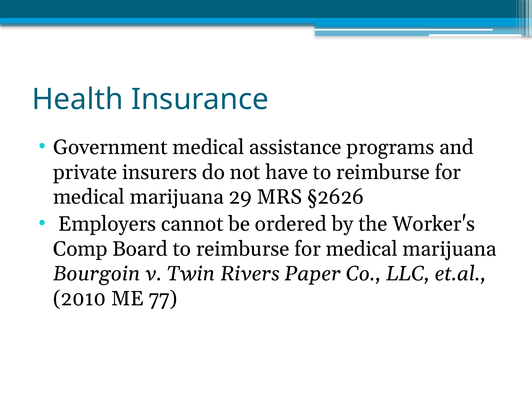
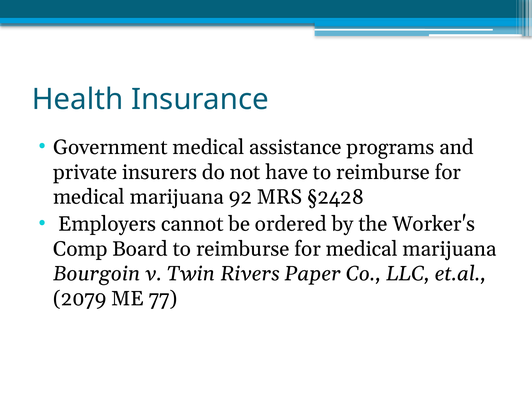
29: 29 -> 92
§2626: §2626 -> §2428
2010: 2010 -> 2079
